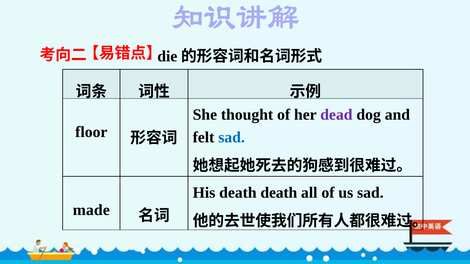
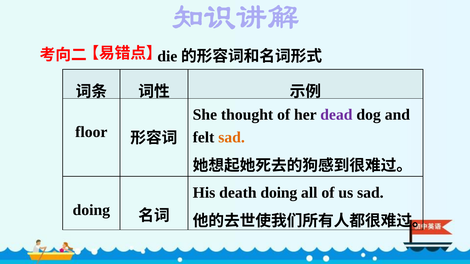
sad at (232, 137) colour: blue -> orange
death death: death -> doing
made at (91, 210): made -> doing
